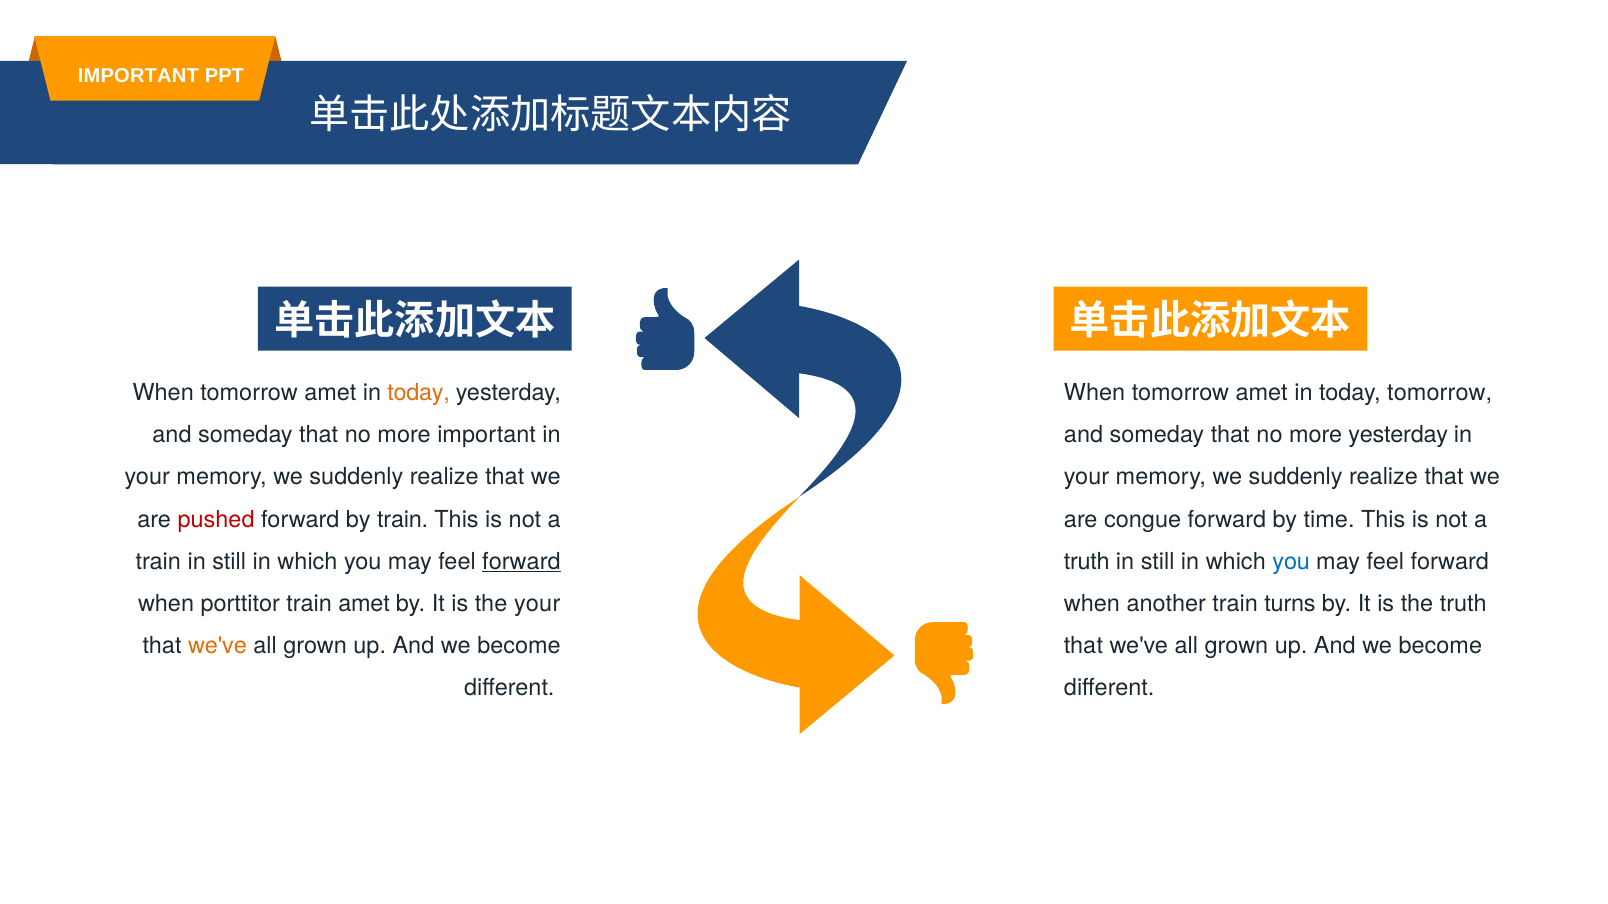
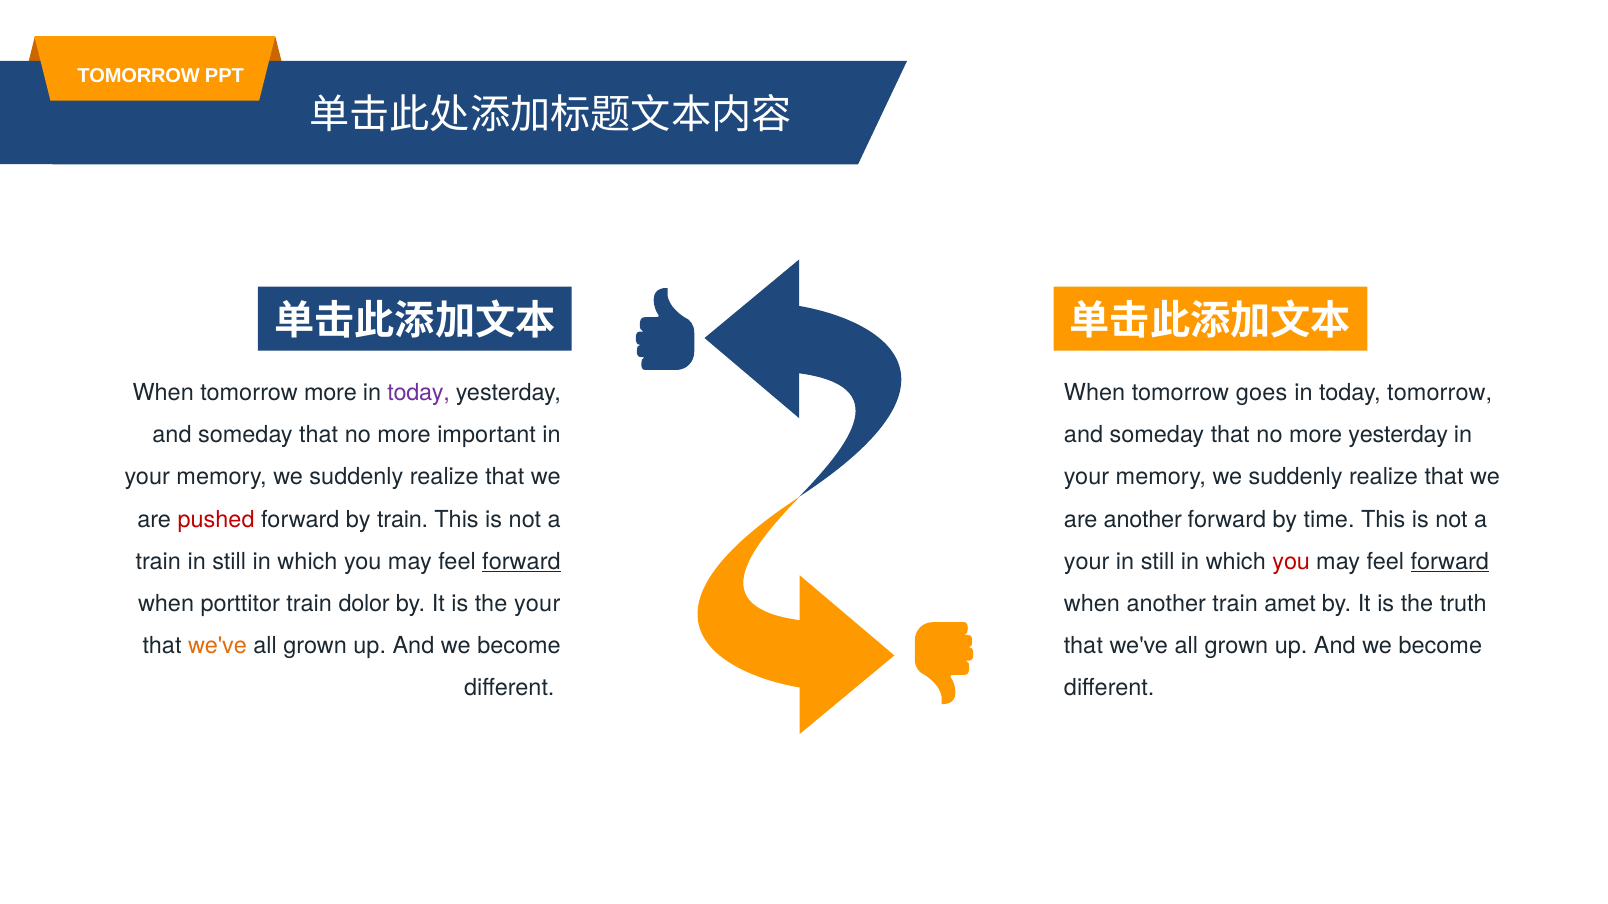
IMPORTANT at (138, 76): IMPORTANT -> TOMORROW
amet at (330, 393): amet -> more
today at (419, 393) colour: orange -> purple
amet at (1262, 393): amet -> goes
are congue: congue -> another
truth at (1087, 562): truth -> your
you at (1291, 562) colour: blue -> red
forward at (1450, 562) underline: none -> present
train amet: amet -> dolor
turns: turns -> amet
